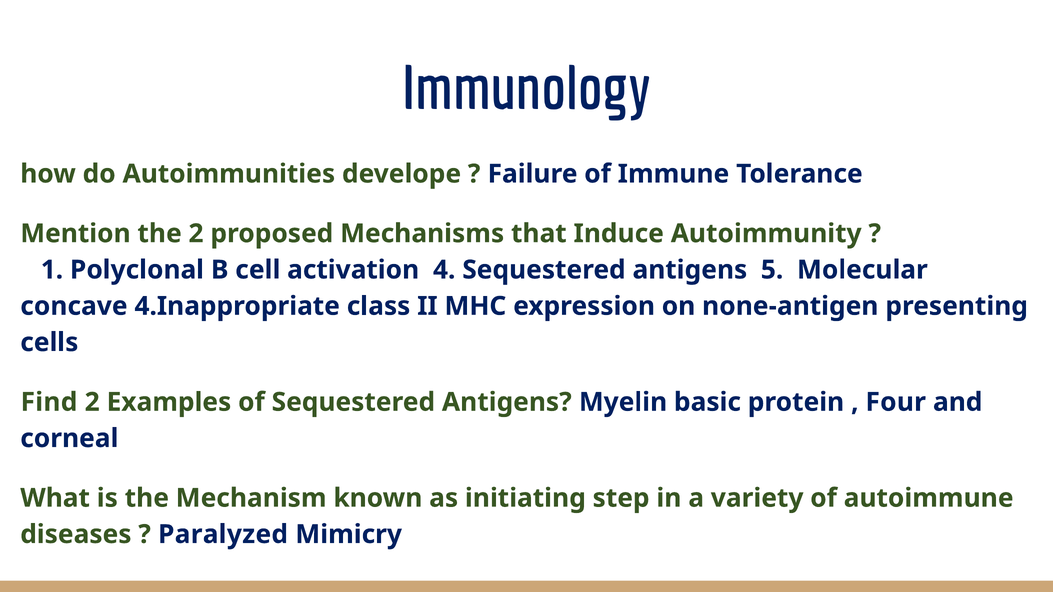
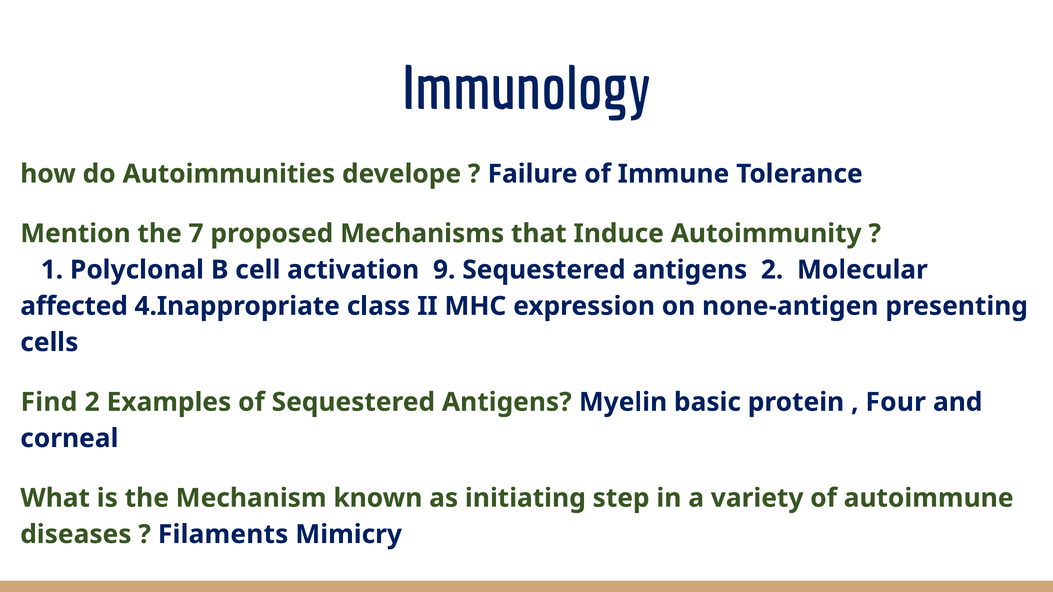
the 2: 2 -> 7
4: 4 -> 9
antigens 5: 5 -> 2
concave: concave -> affected
Paralyzed: Paralyzed -> Filaments
